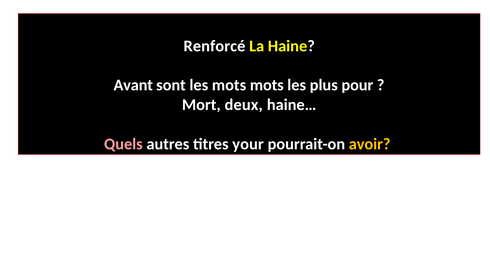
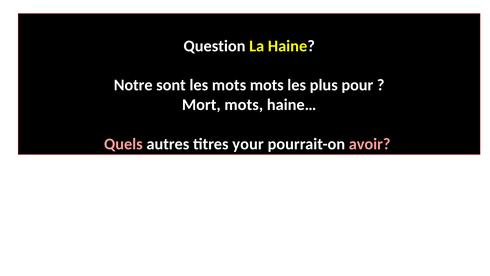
Renforcé: Renforcé -> Question
Avant: Avant -> Notre
Mort deux: deux -> mots
avoir colour: yellow -> pink
